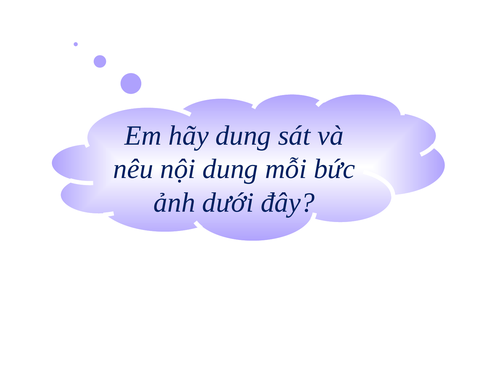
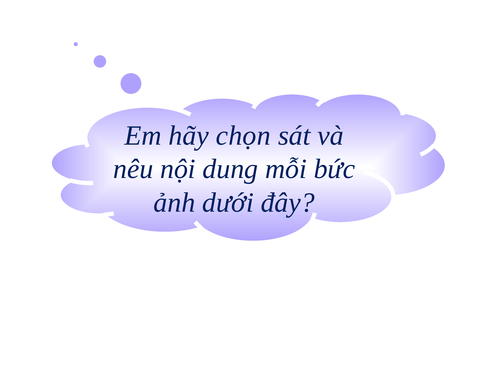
hãy dung: dung -> chọn
